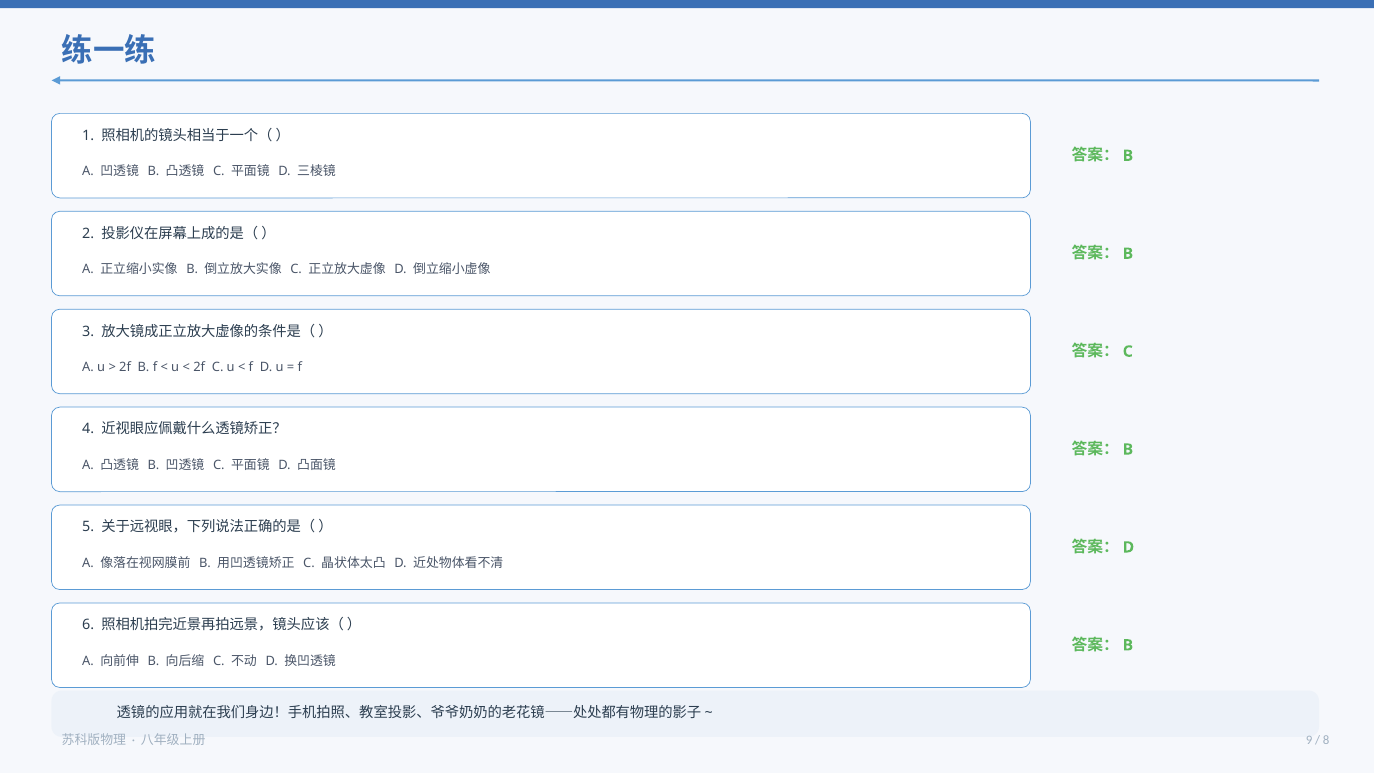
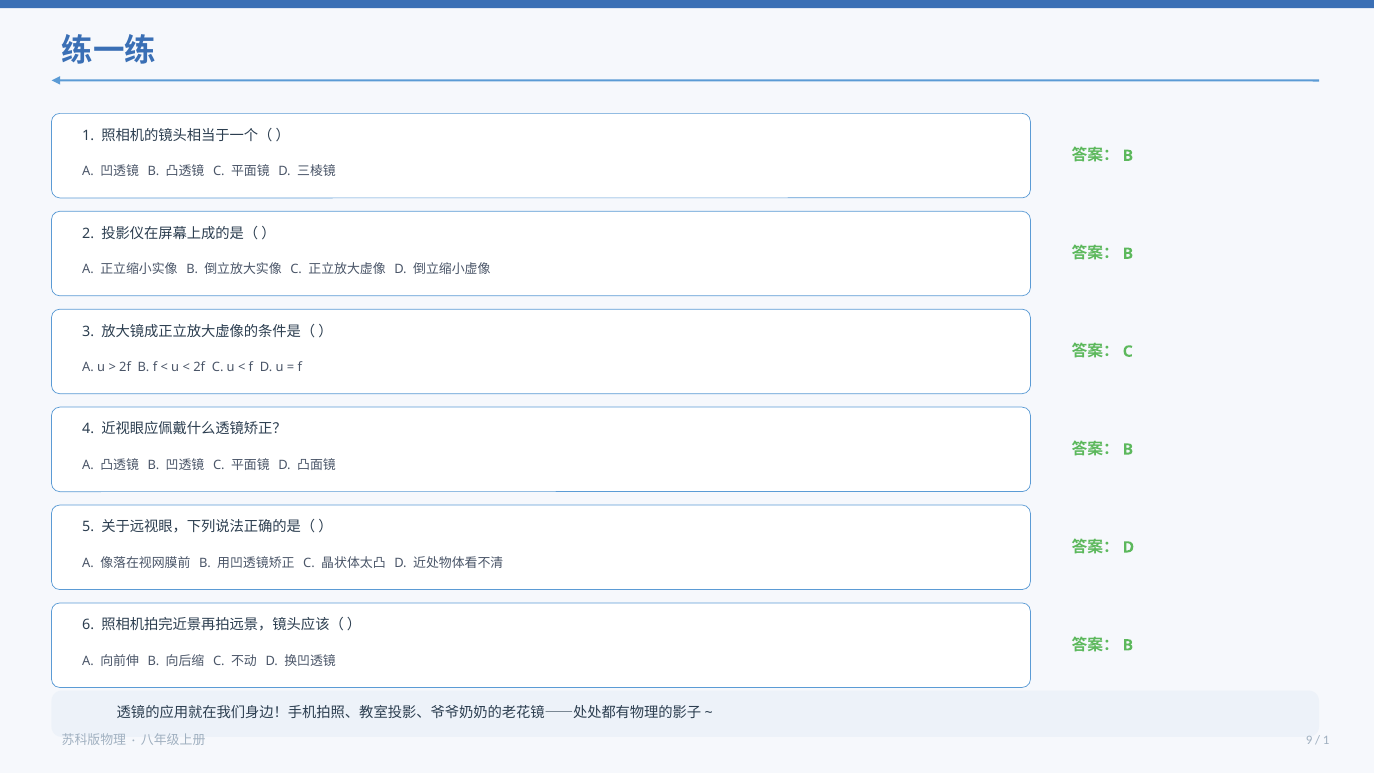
8 at (1326, 740): 8 -> 1
